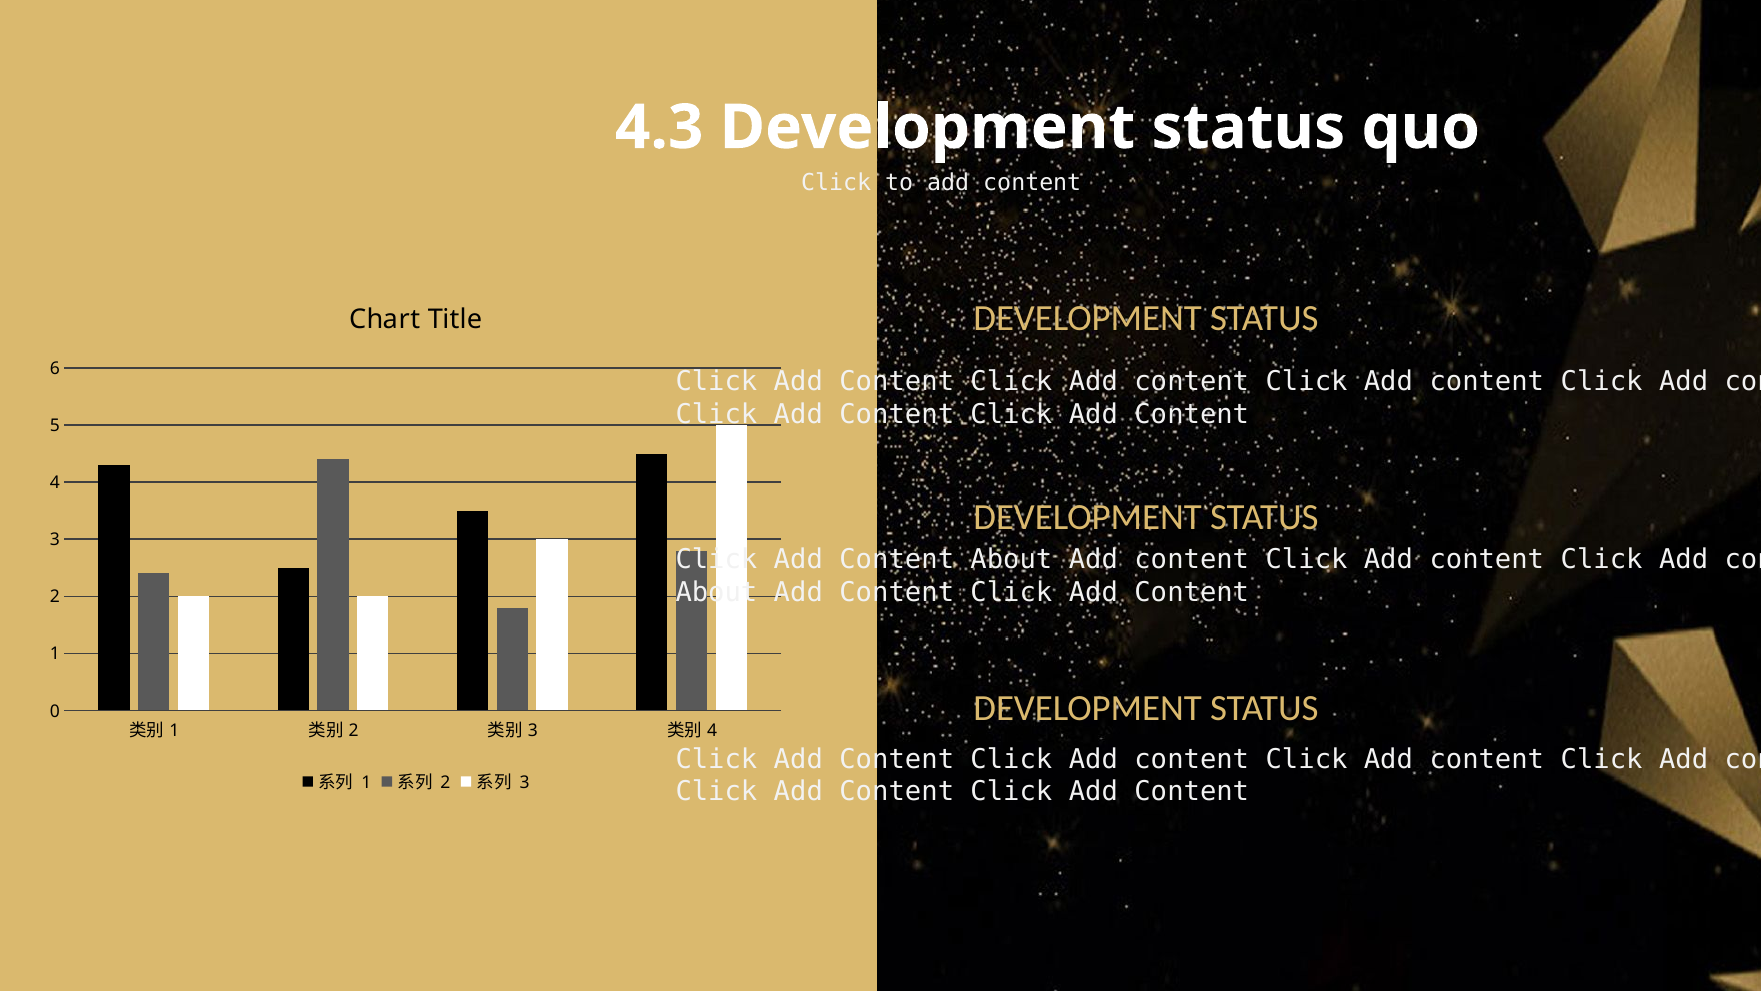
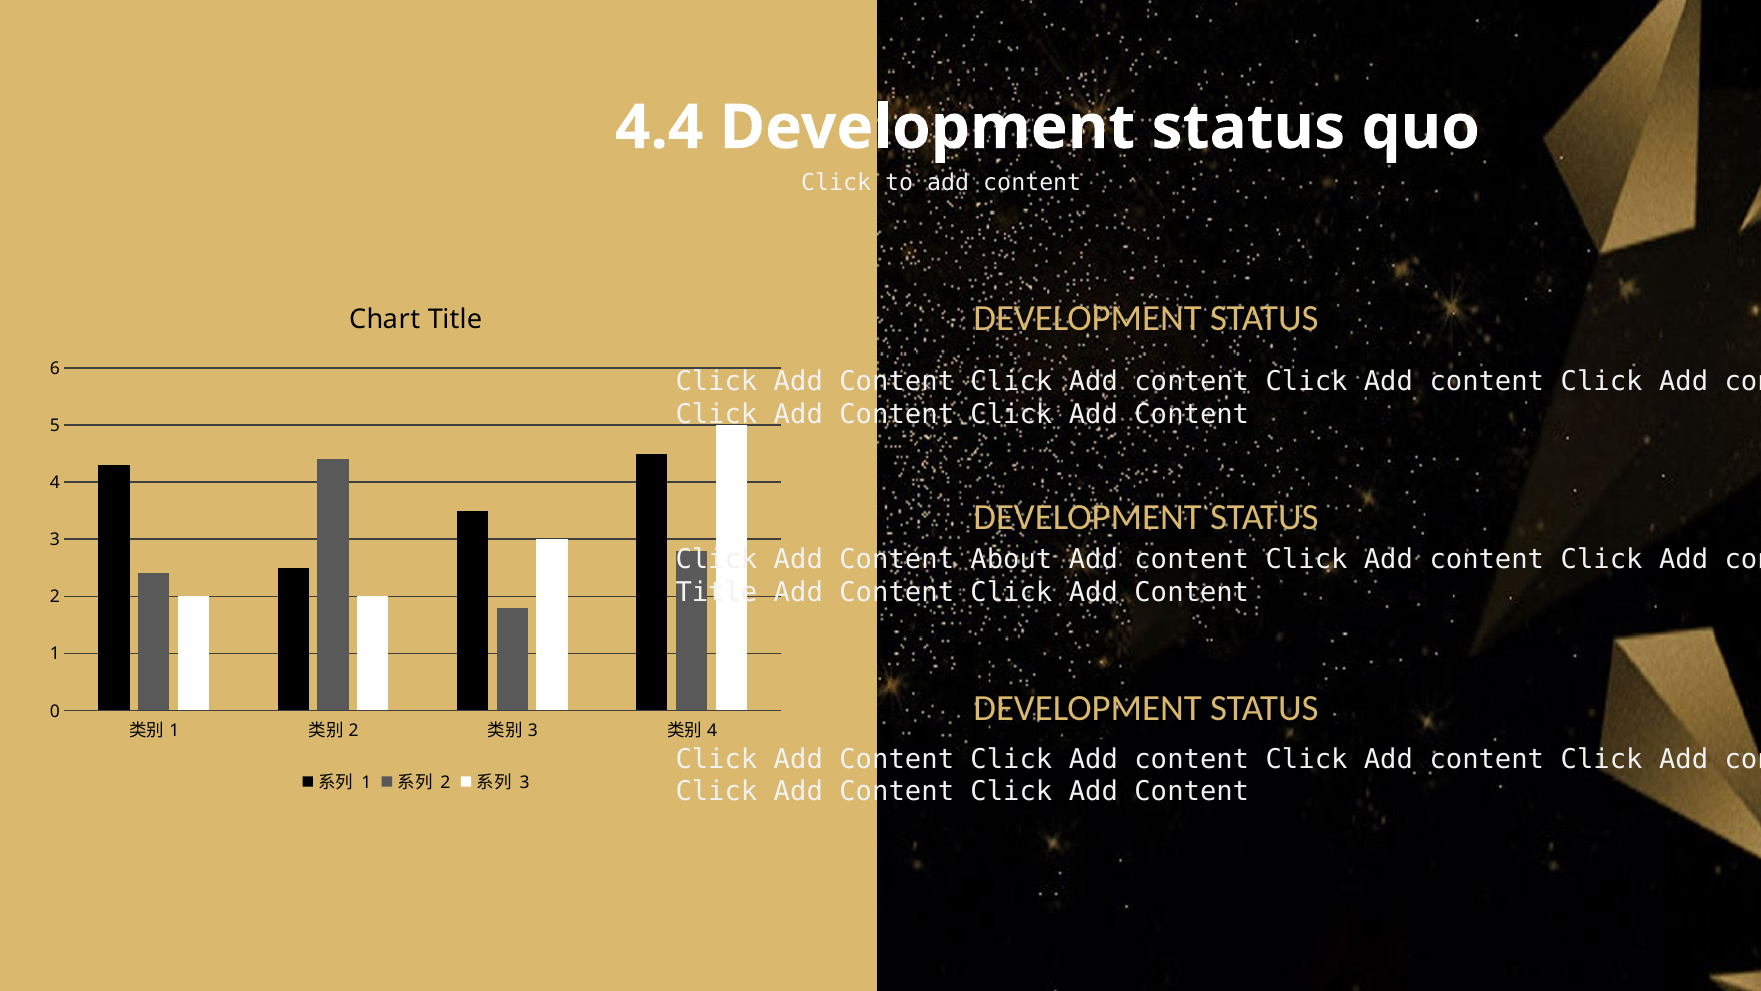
4.3: 4.3 -> 4.4
About at (716, 592): About -> Title
